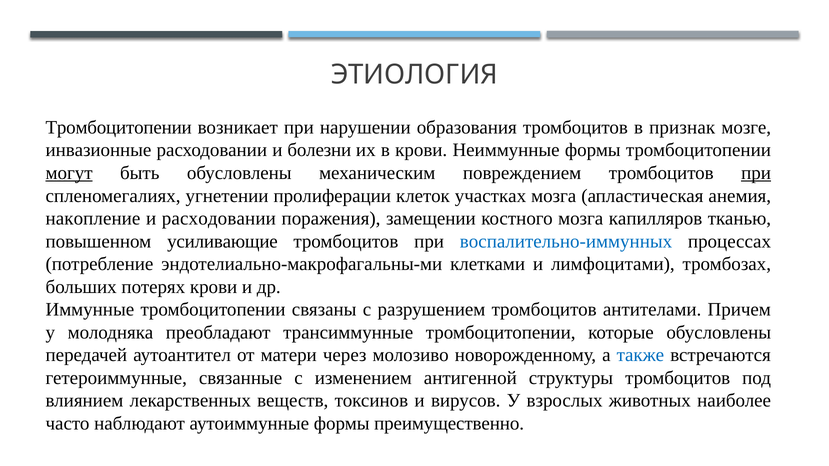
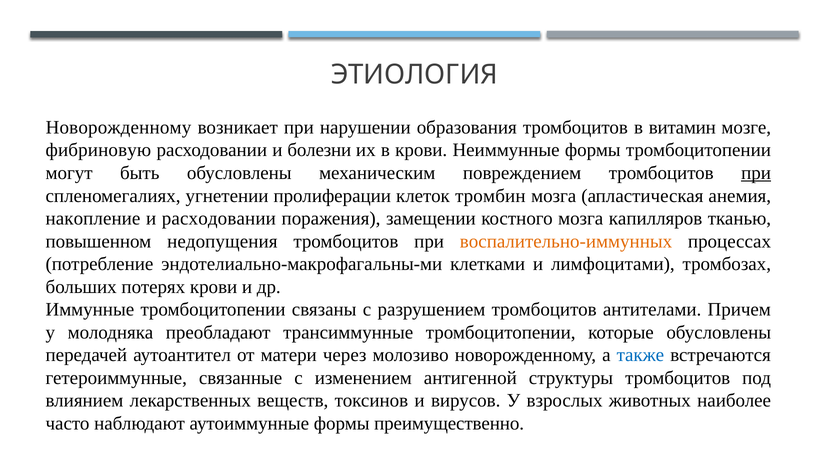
Тромбоцитопении at (119, 128): Тромбоцитопении -> Новорожденному
признак: признак -> витамин
инвазионные: инвазионные -> фибриновую
могут underline: present -> none
участках: участках -> тромбин
усиливающие: усиливающие -> недопущения
воспалительно-иммунных colour: blue -> orange
